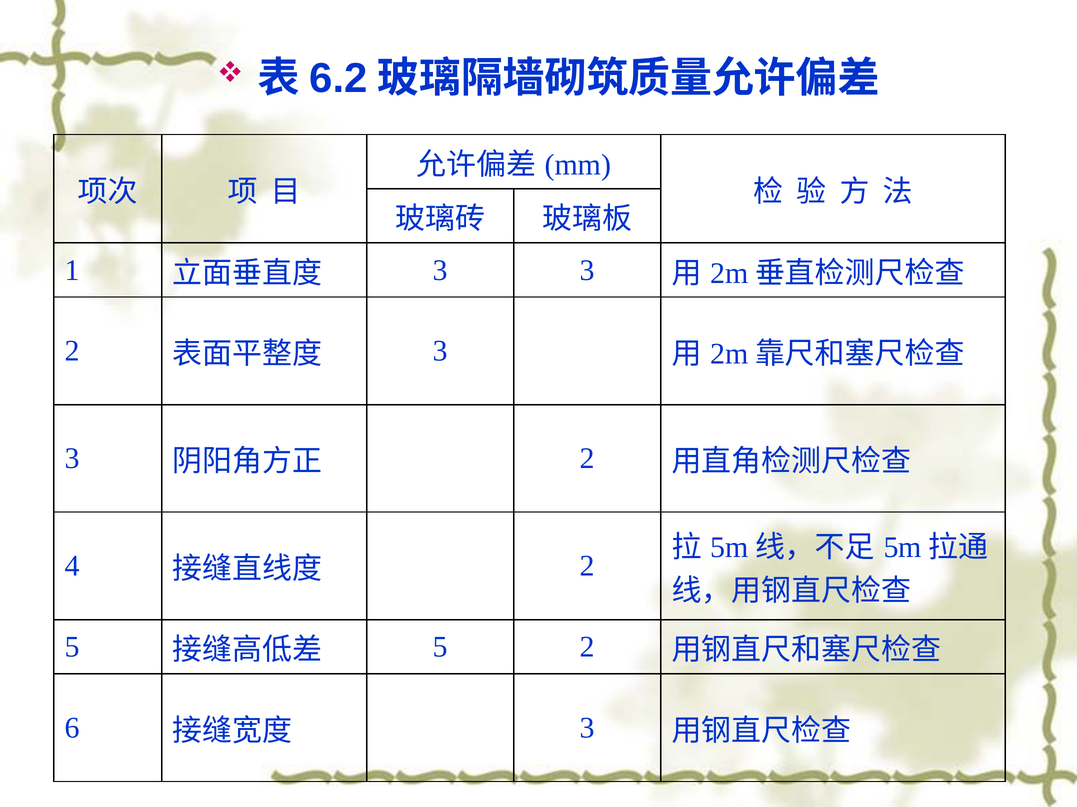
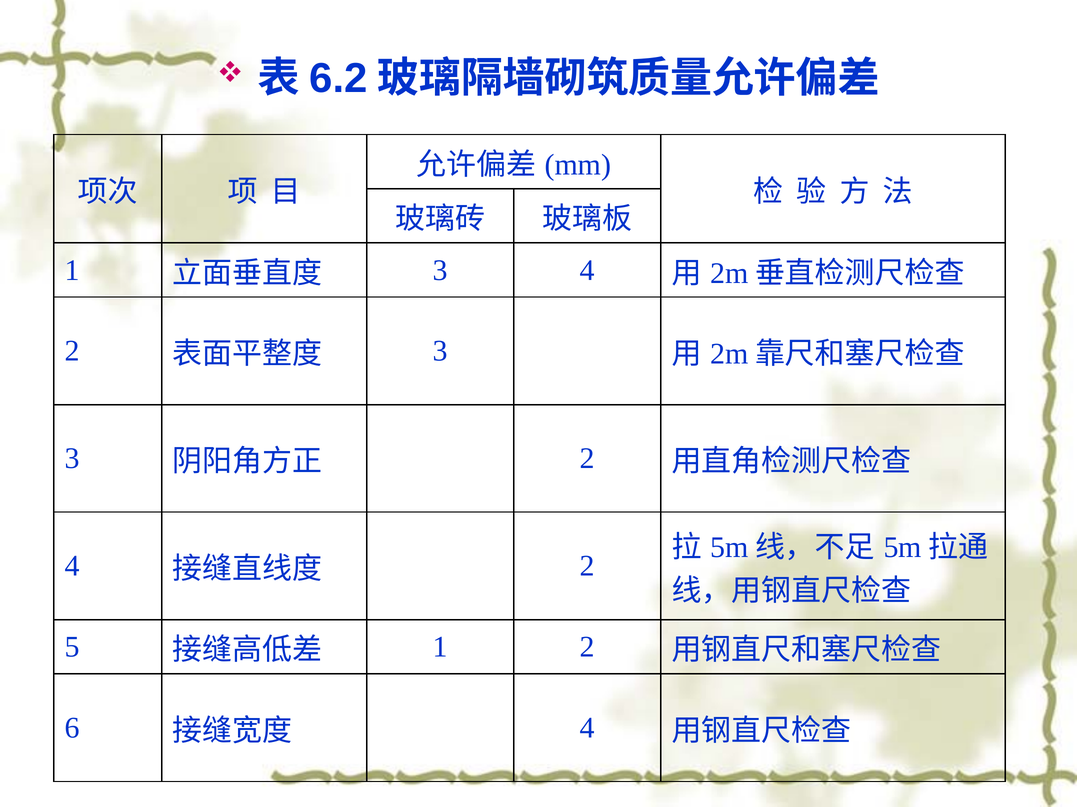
3 3: 3 -> 4
5 at (440, 648): 5 -> 1
3 at (587, 729): 3 -> 4
